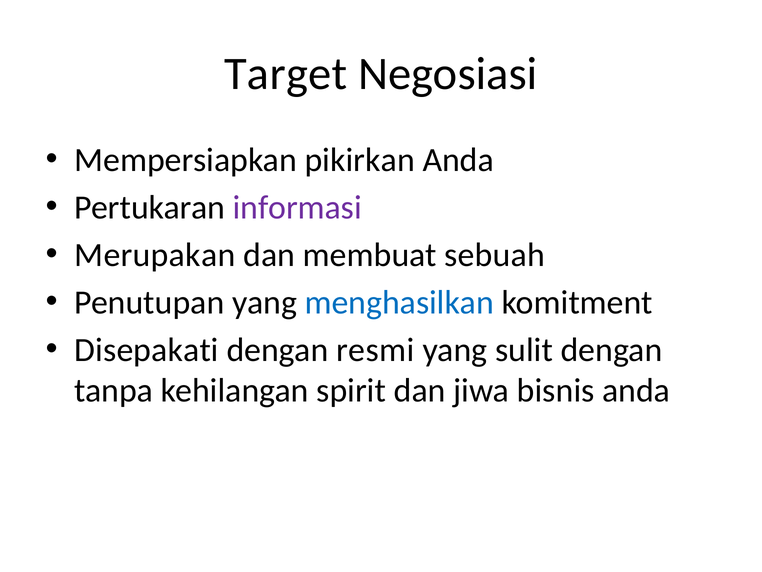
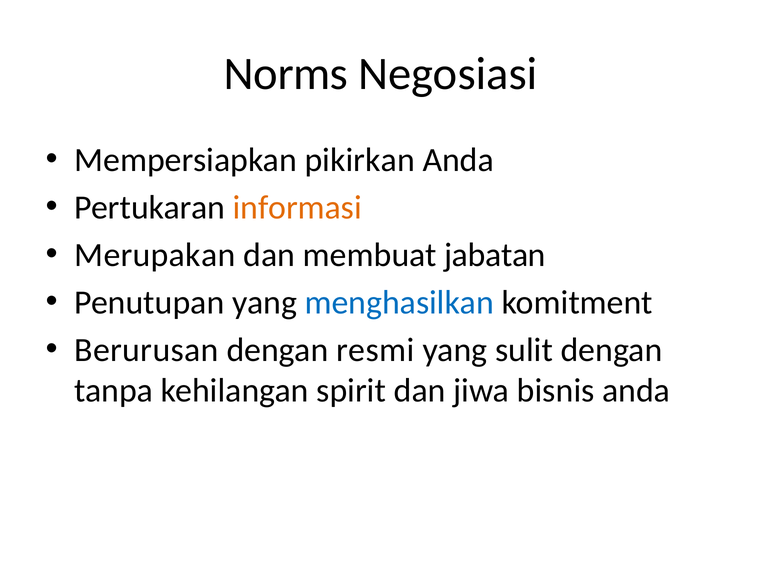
Target: Target -> Norms
informasi colour: purple -> orange
sebuah: sebuah -> jabatan
Disepakati: Disepakati -> Berurusan
